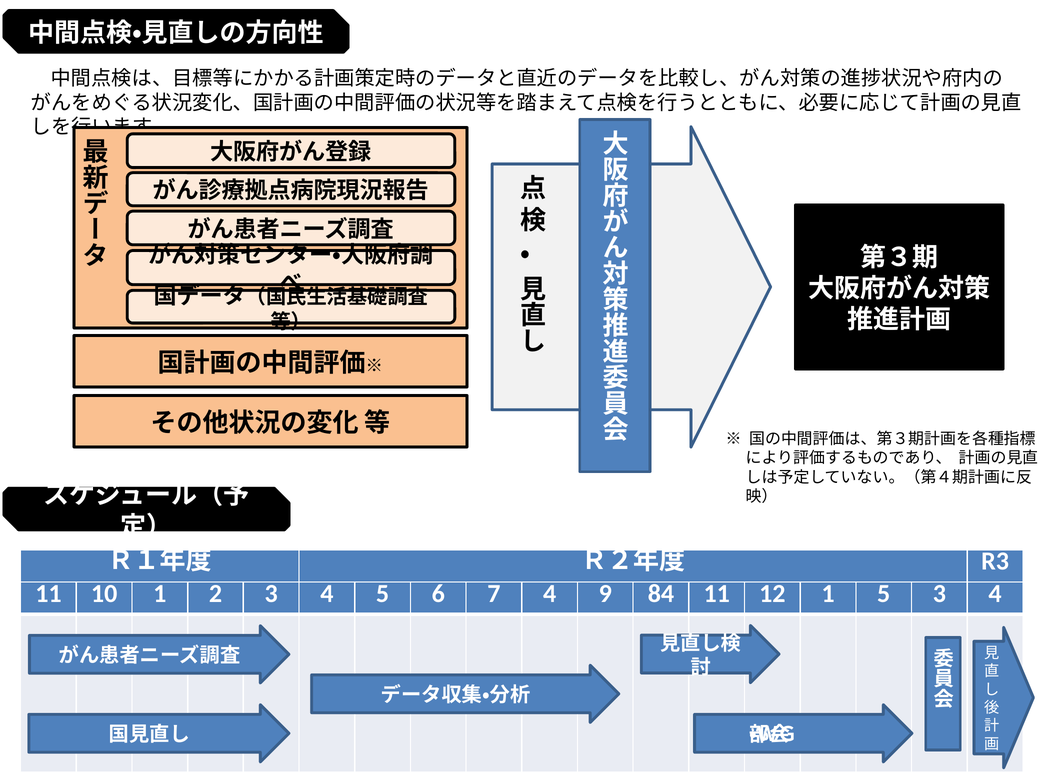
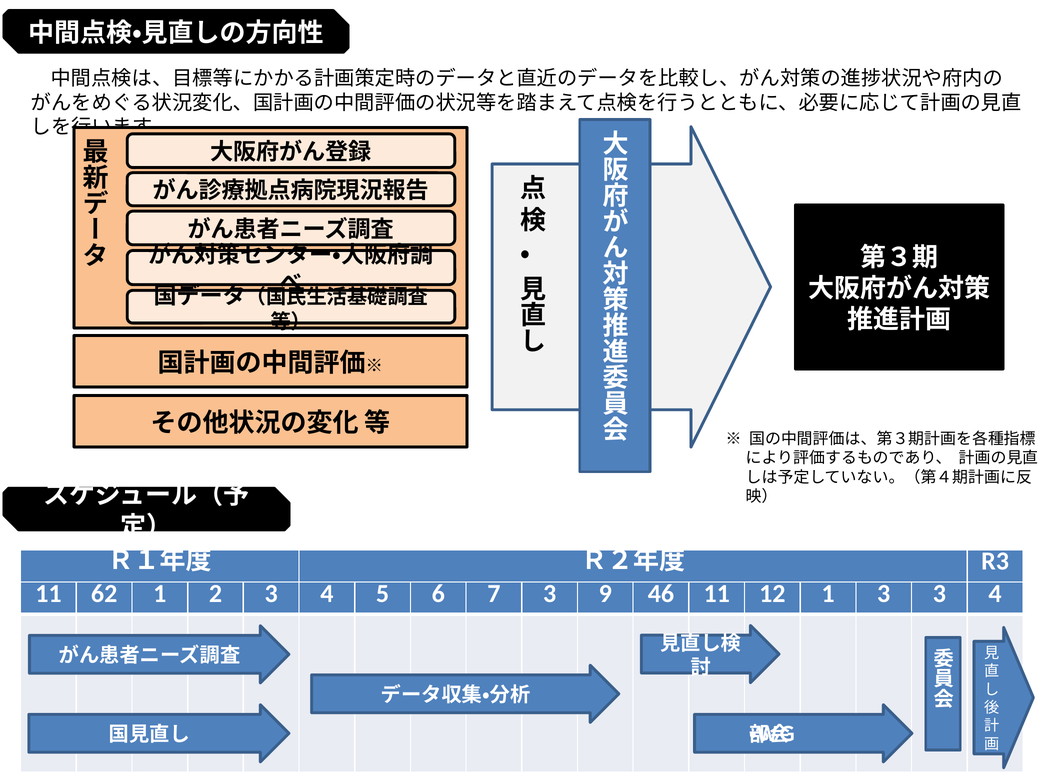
10: 10 -> 62
7 4: 4 -> 3
84: 84 -> 46
1 5: 5 -> 3
